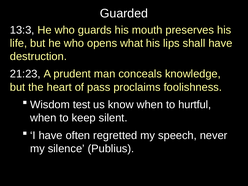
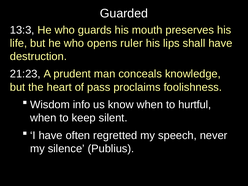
what: what -> ruler
test: test -> info
